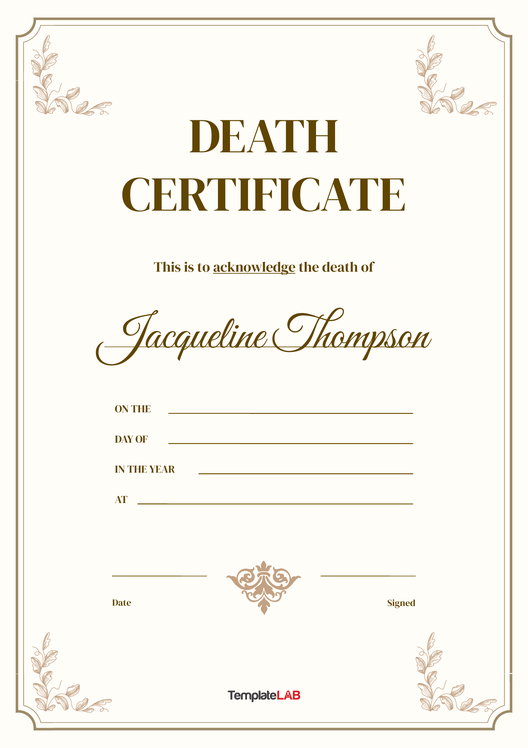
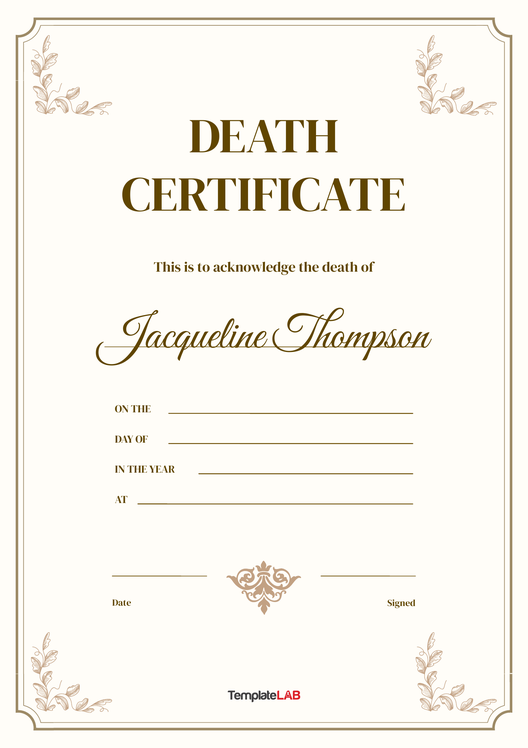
acknowledge underline: present -> none
